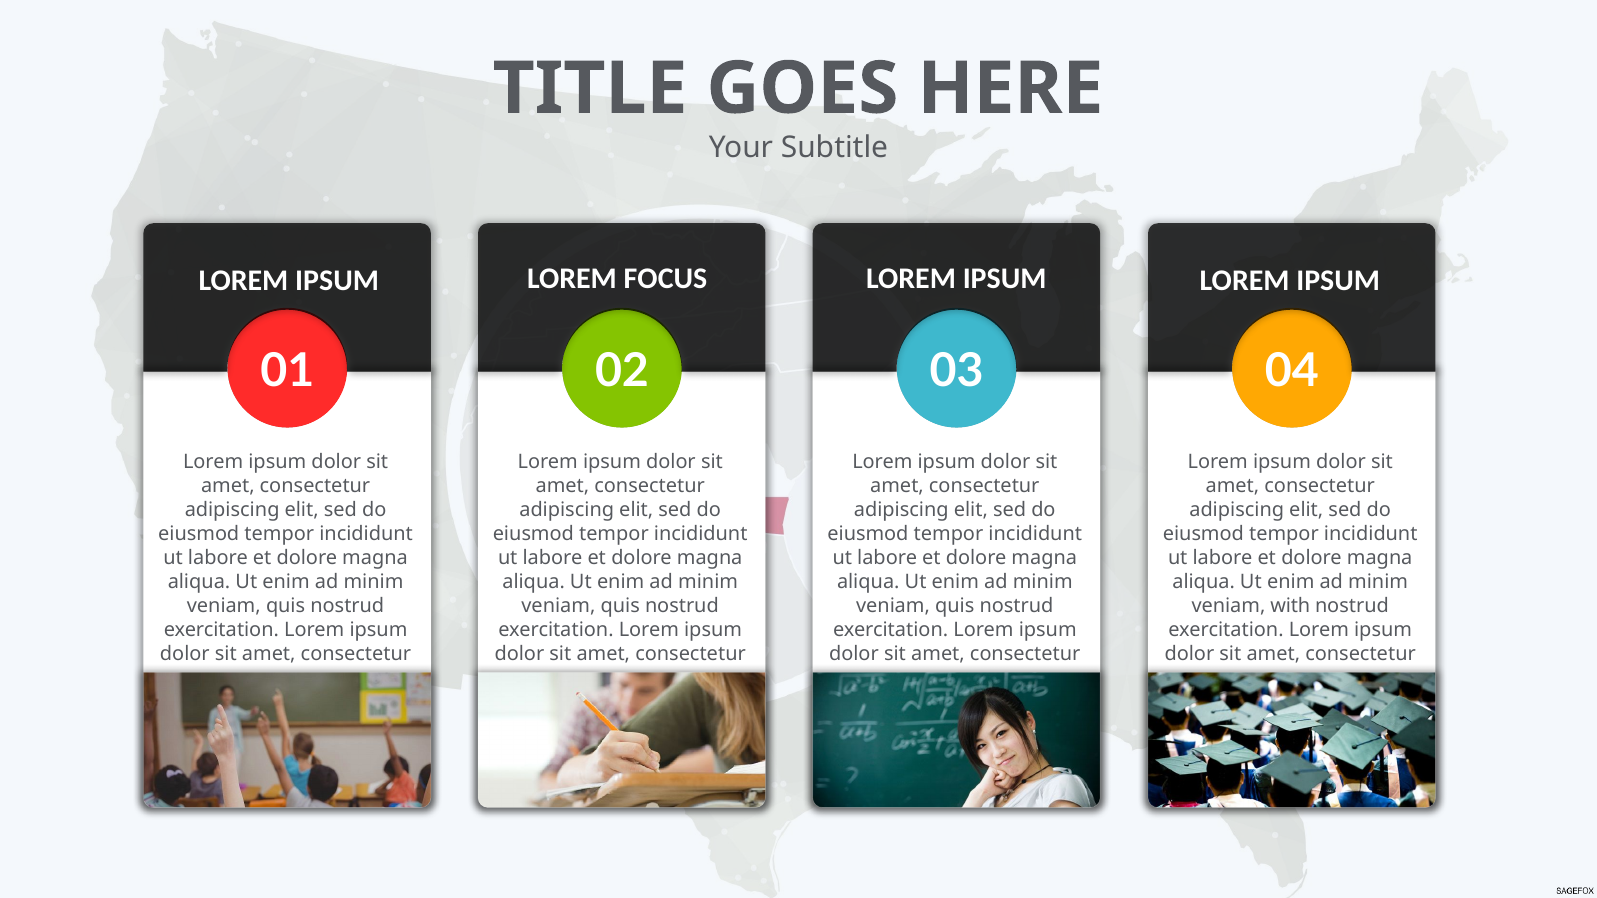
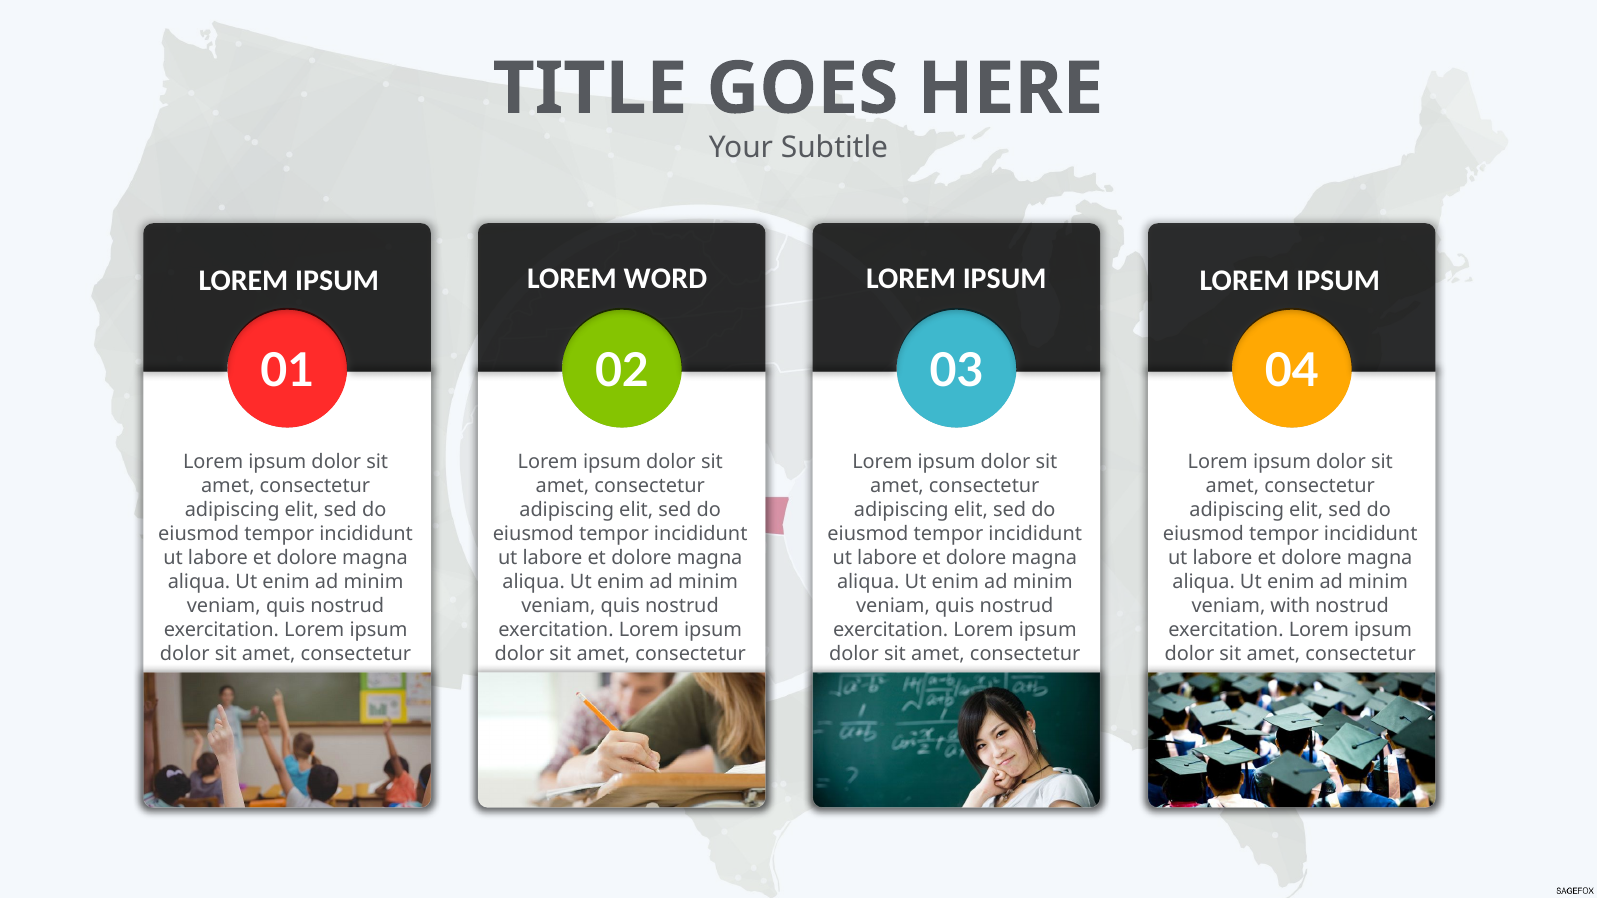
FOCUS: FOCUS -> WORD
